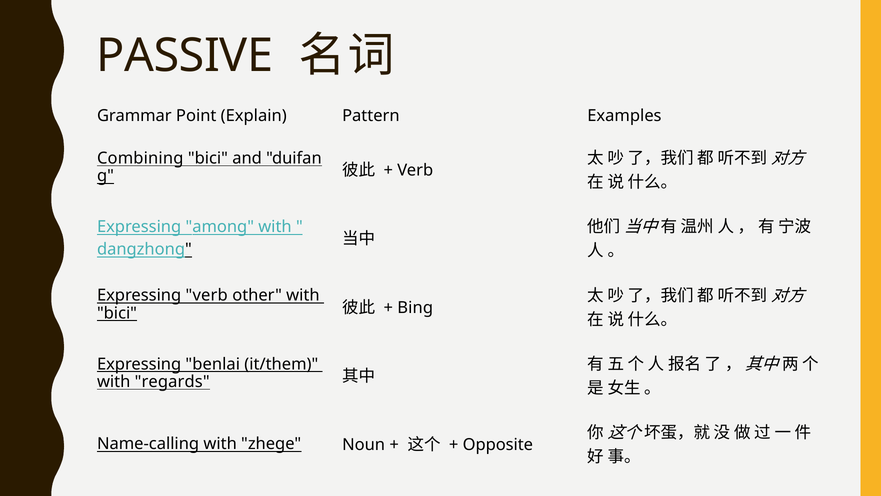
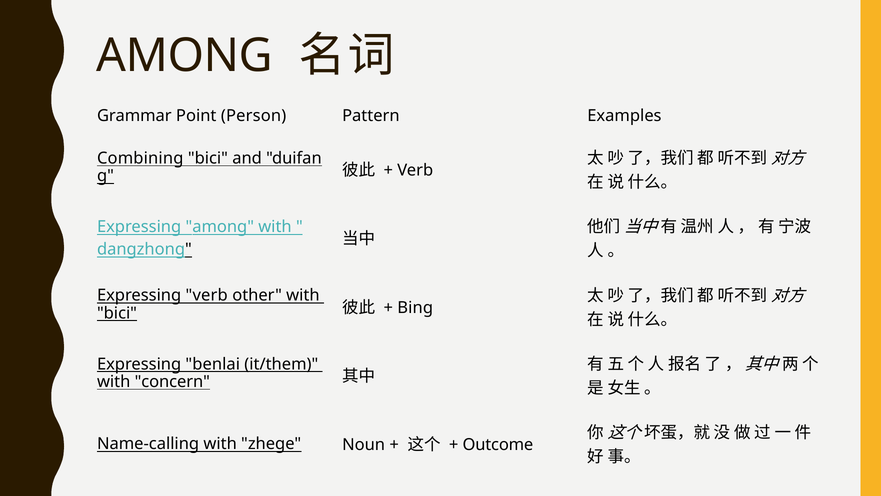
PASSIVE at (185, 56): PASSIVE -> AMONG
Explain: Explain -> Person
regards: regards -> concern
Opposite: Opposite -> Outcome
